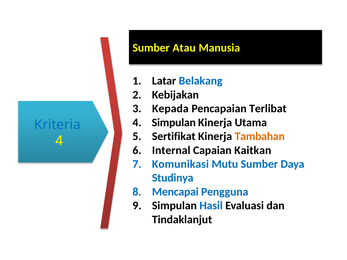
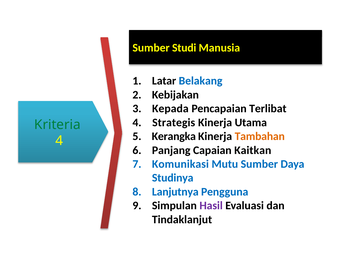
Atau: Atau -> Studi
4 Simpulan: Simpulan -> Strategis
Kriteria colour: blue -> green
Sertifikat: Sertifikat -> Kerangka
Internal: Internal -> Panjang
Mencapai: Mencapai -> Lanjutnya
Hasil colour: blue -> purple
